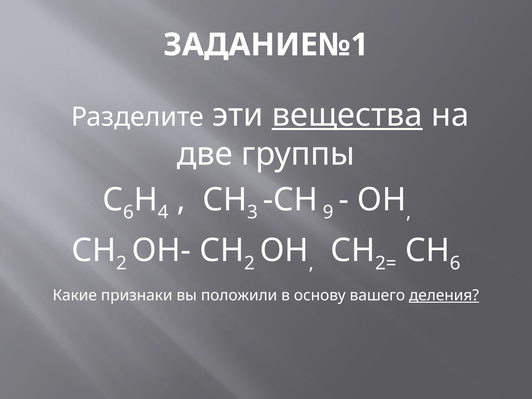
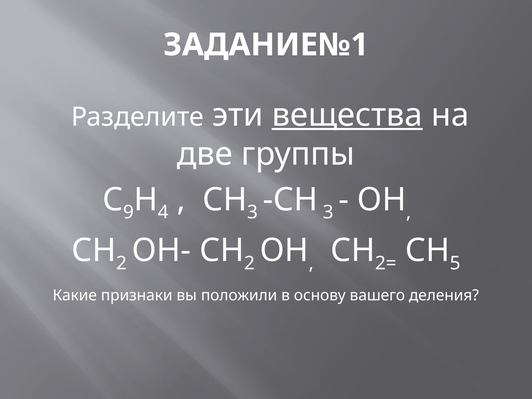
6 at (128, 212): 6 -> 9
9 at (328, 212): 9 -> 3
CH 6: 6 -> 5
деления underline: present -> none
